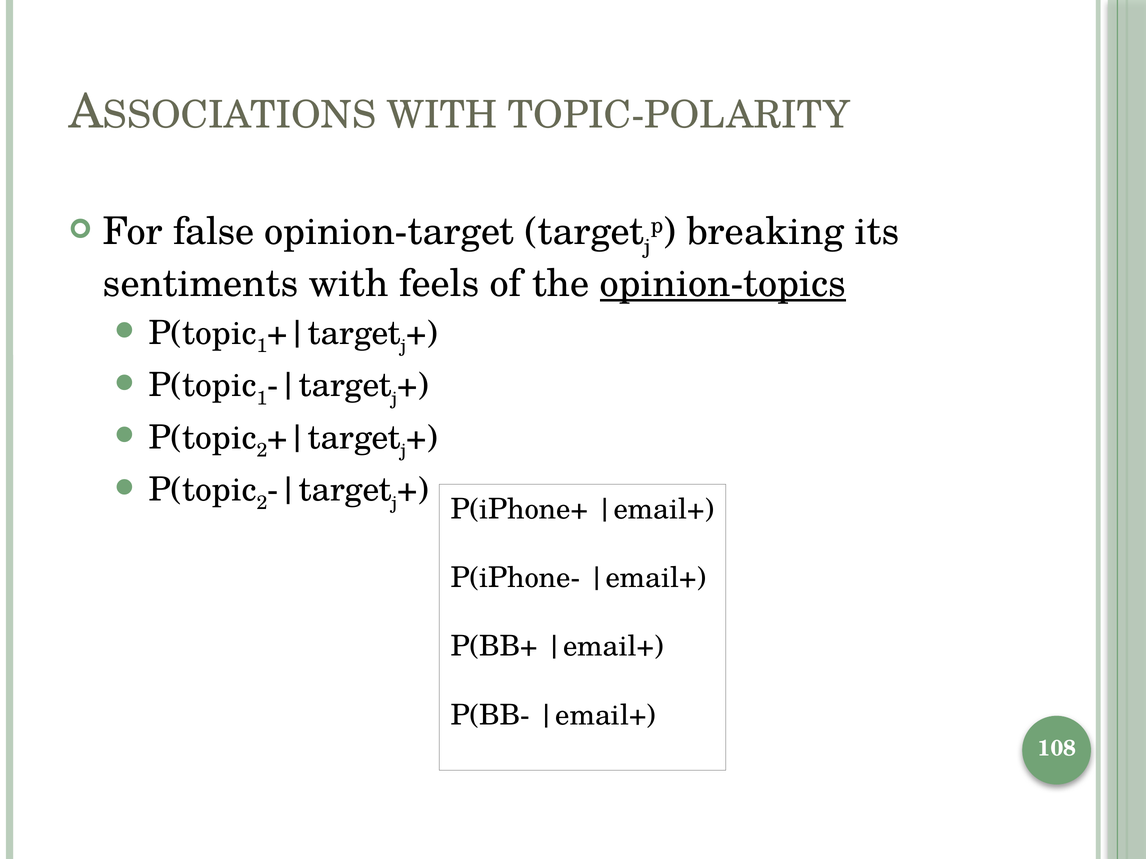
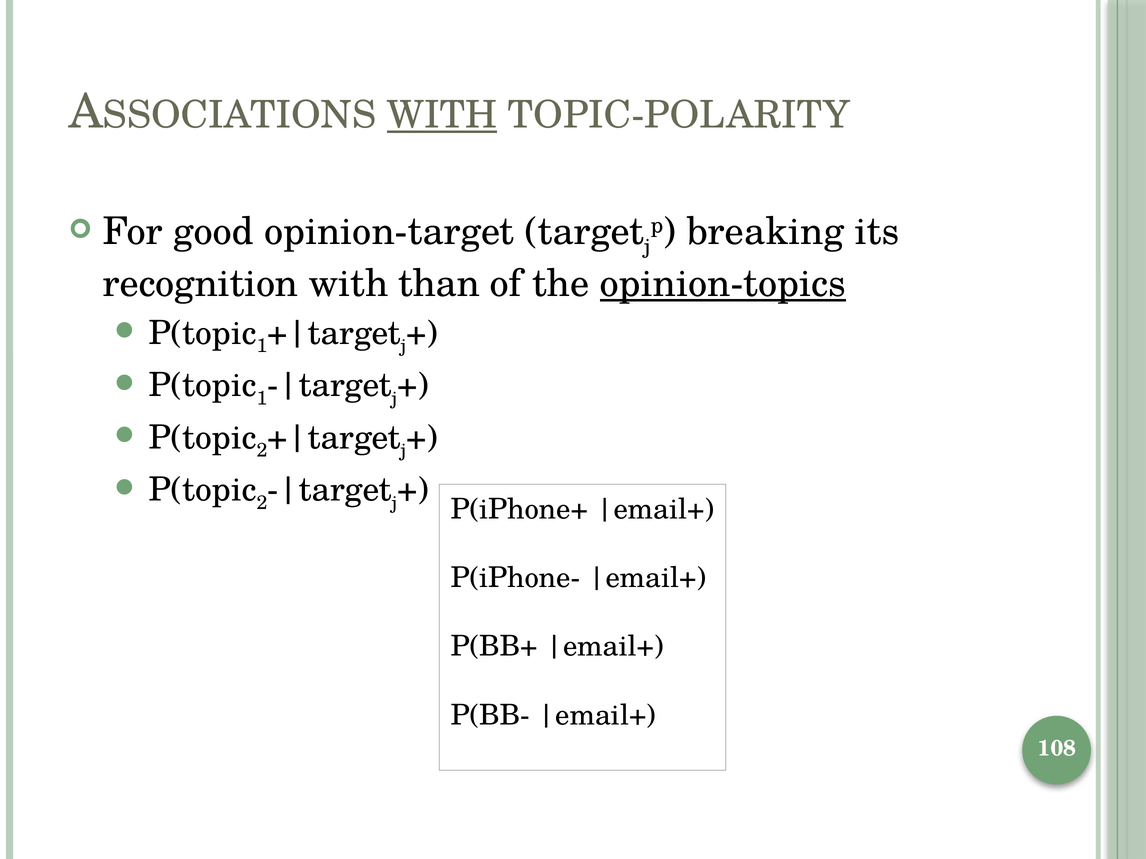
WITH at (442, 115) underline: none -> present
false: false -> good
sentiments: sentiments -> recognition
feels: feels -> than
